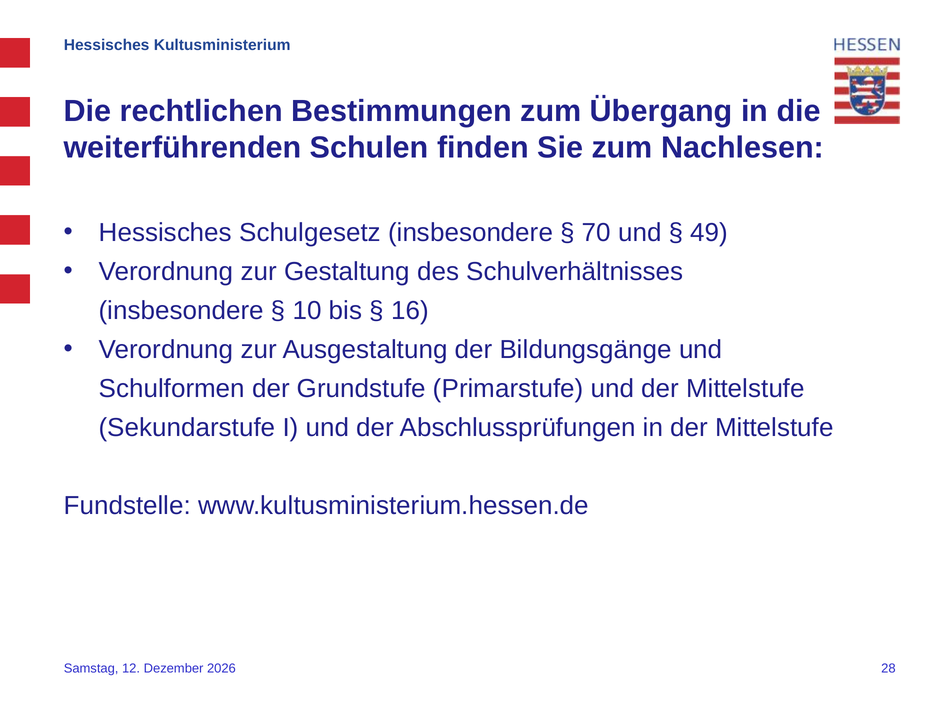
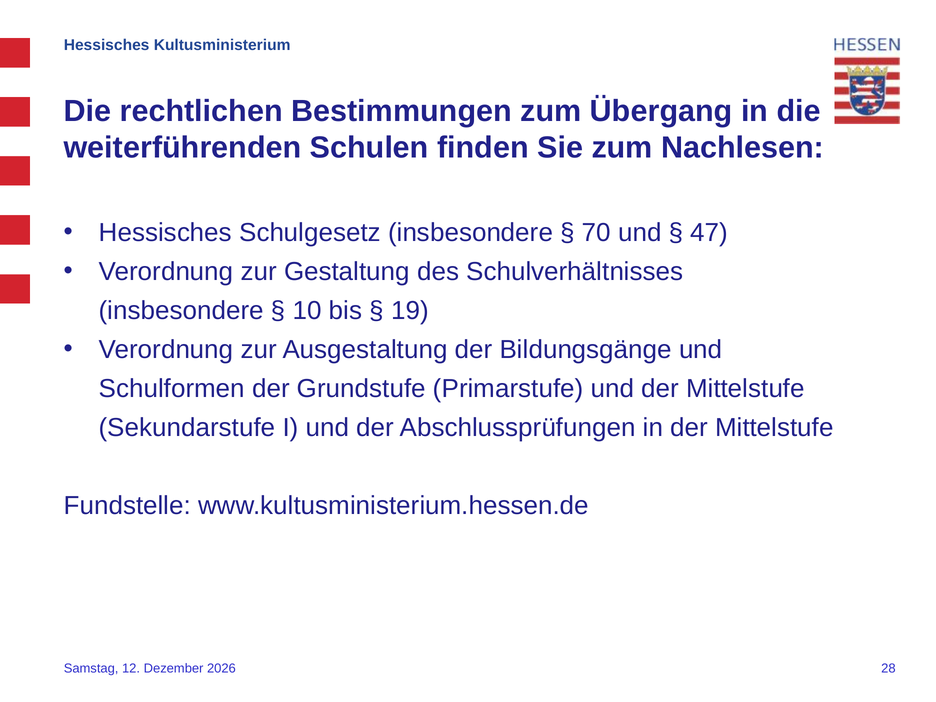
49: 49 -> 47
16: 16 -> 19
